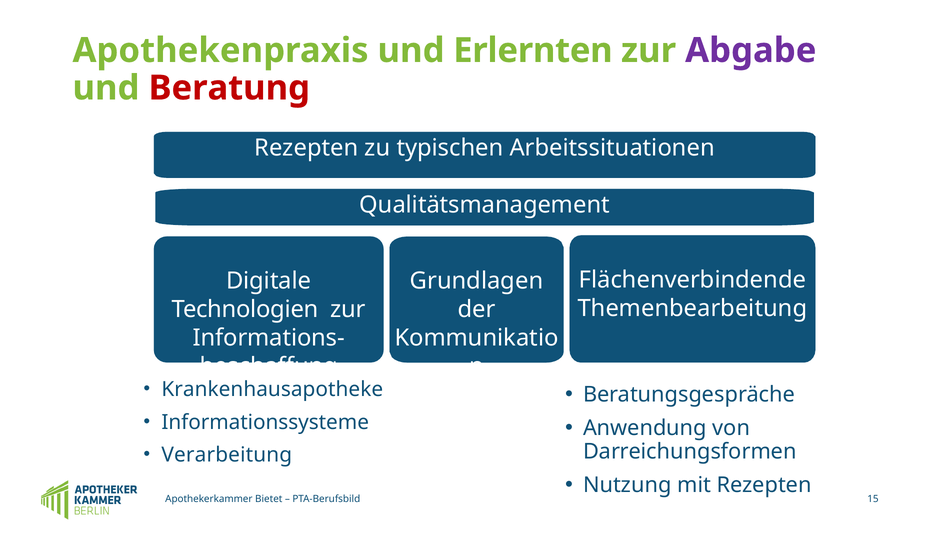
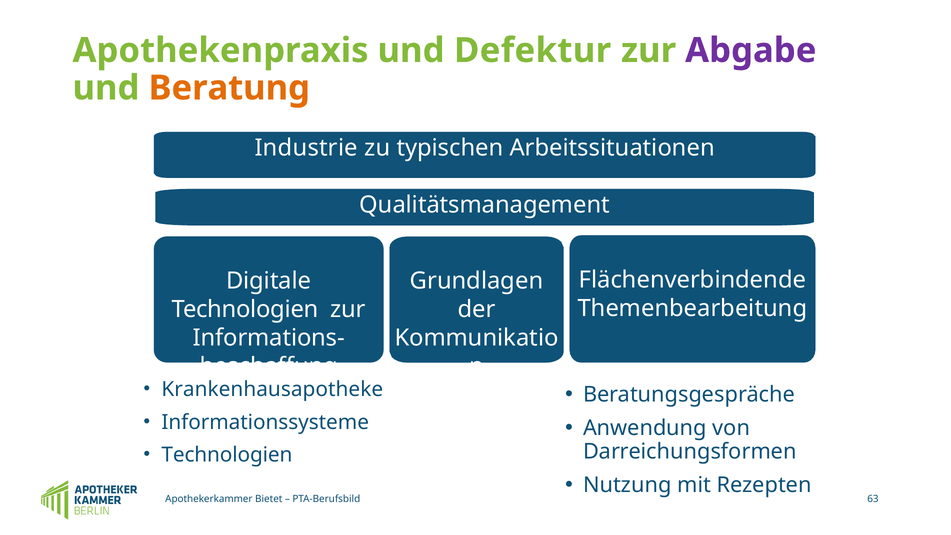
Erlernten: Erlernten -> Defektur
Beratung colour: red -> orange
Rezepten at (306, 148): Rezepten -> Industrie
Verarbeitung at (227, 455): Verarbeitung -> Technologien
15: 15 -> 63
